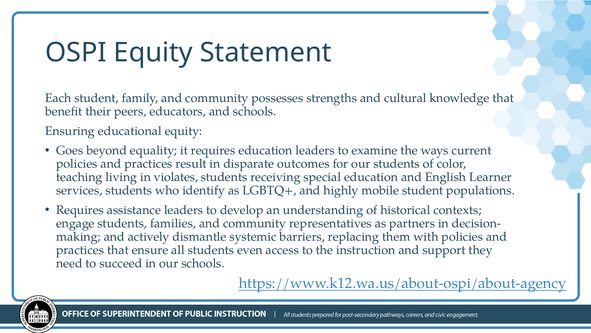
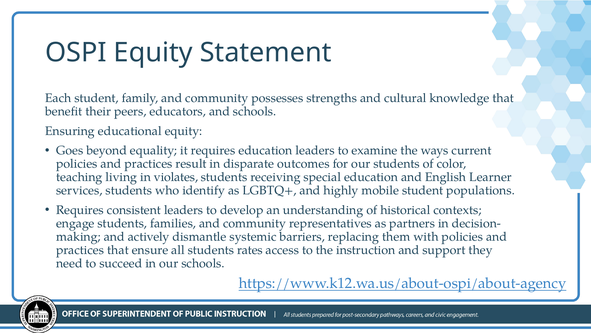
assistance: assistance -> consistent
even: even -> rates
